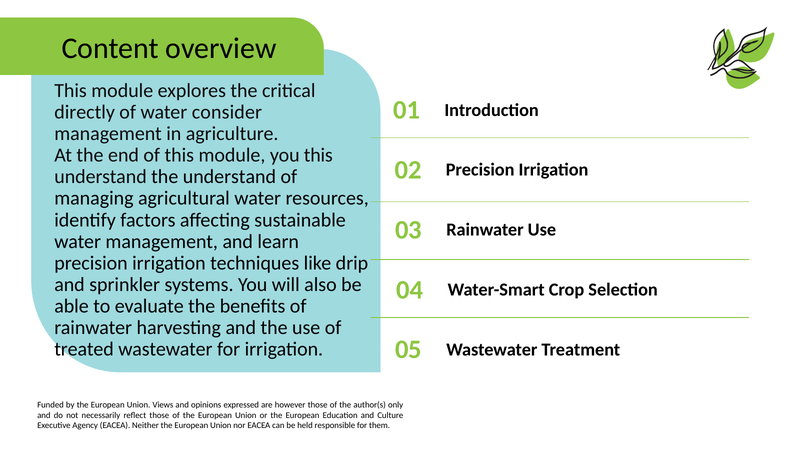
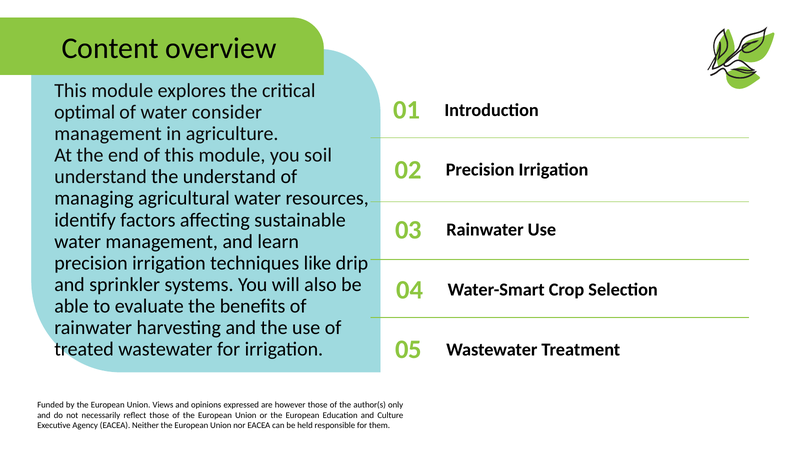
directly: directly -> optimal
you this: this -> soil
